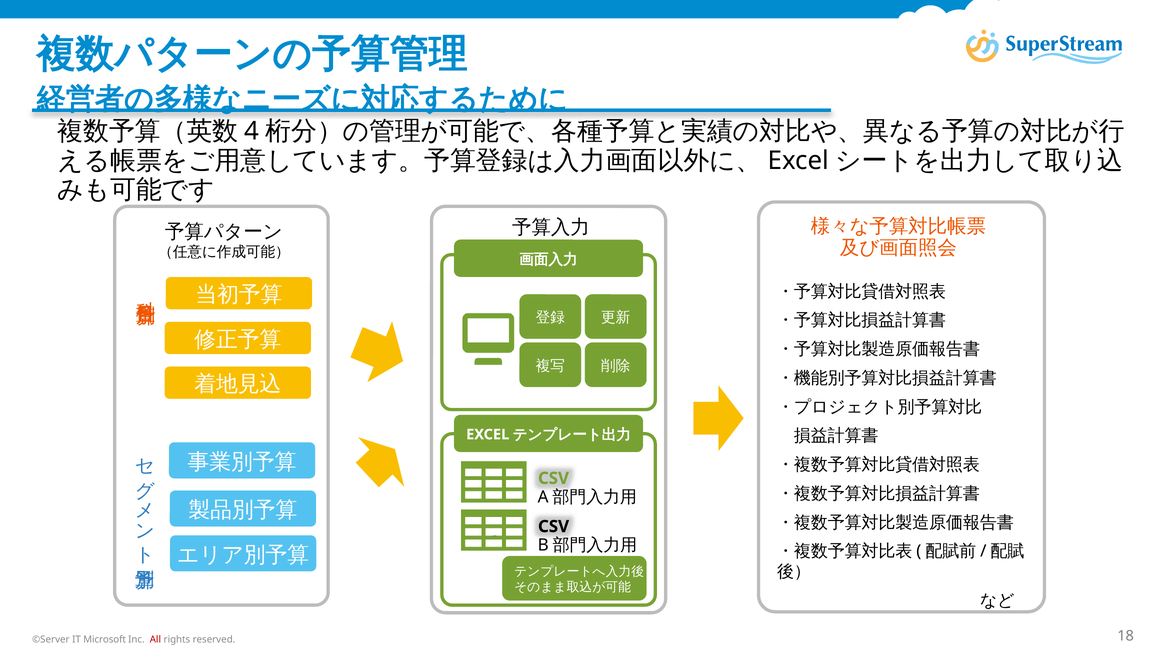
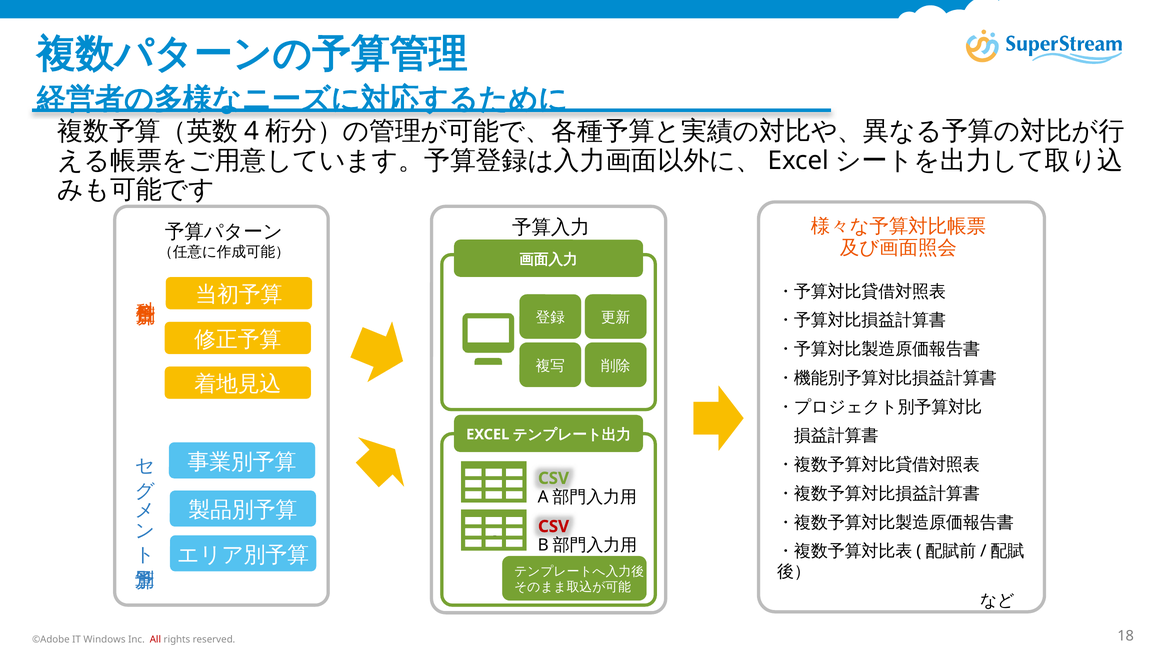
CSV at (554, 526) colour: black -> red
©Server: ©Server -> ©Adobe
Microsoft: Microsoft -> Windows
